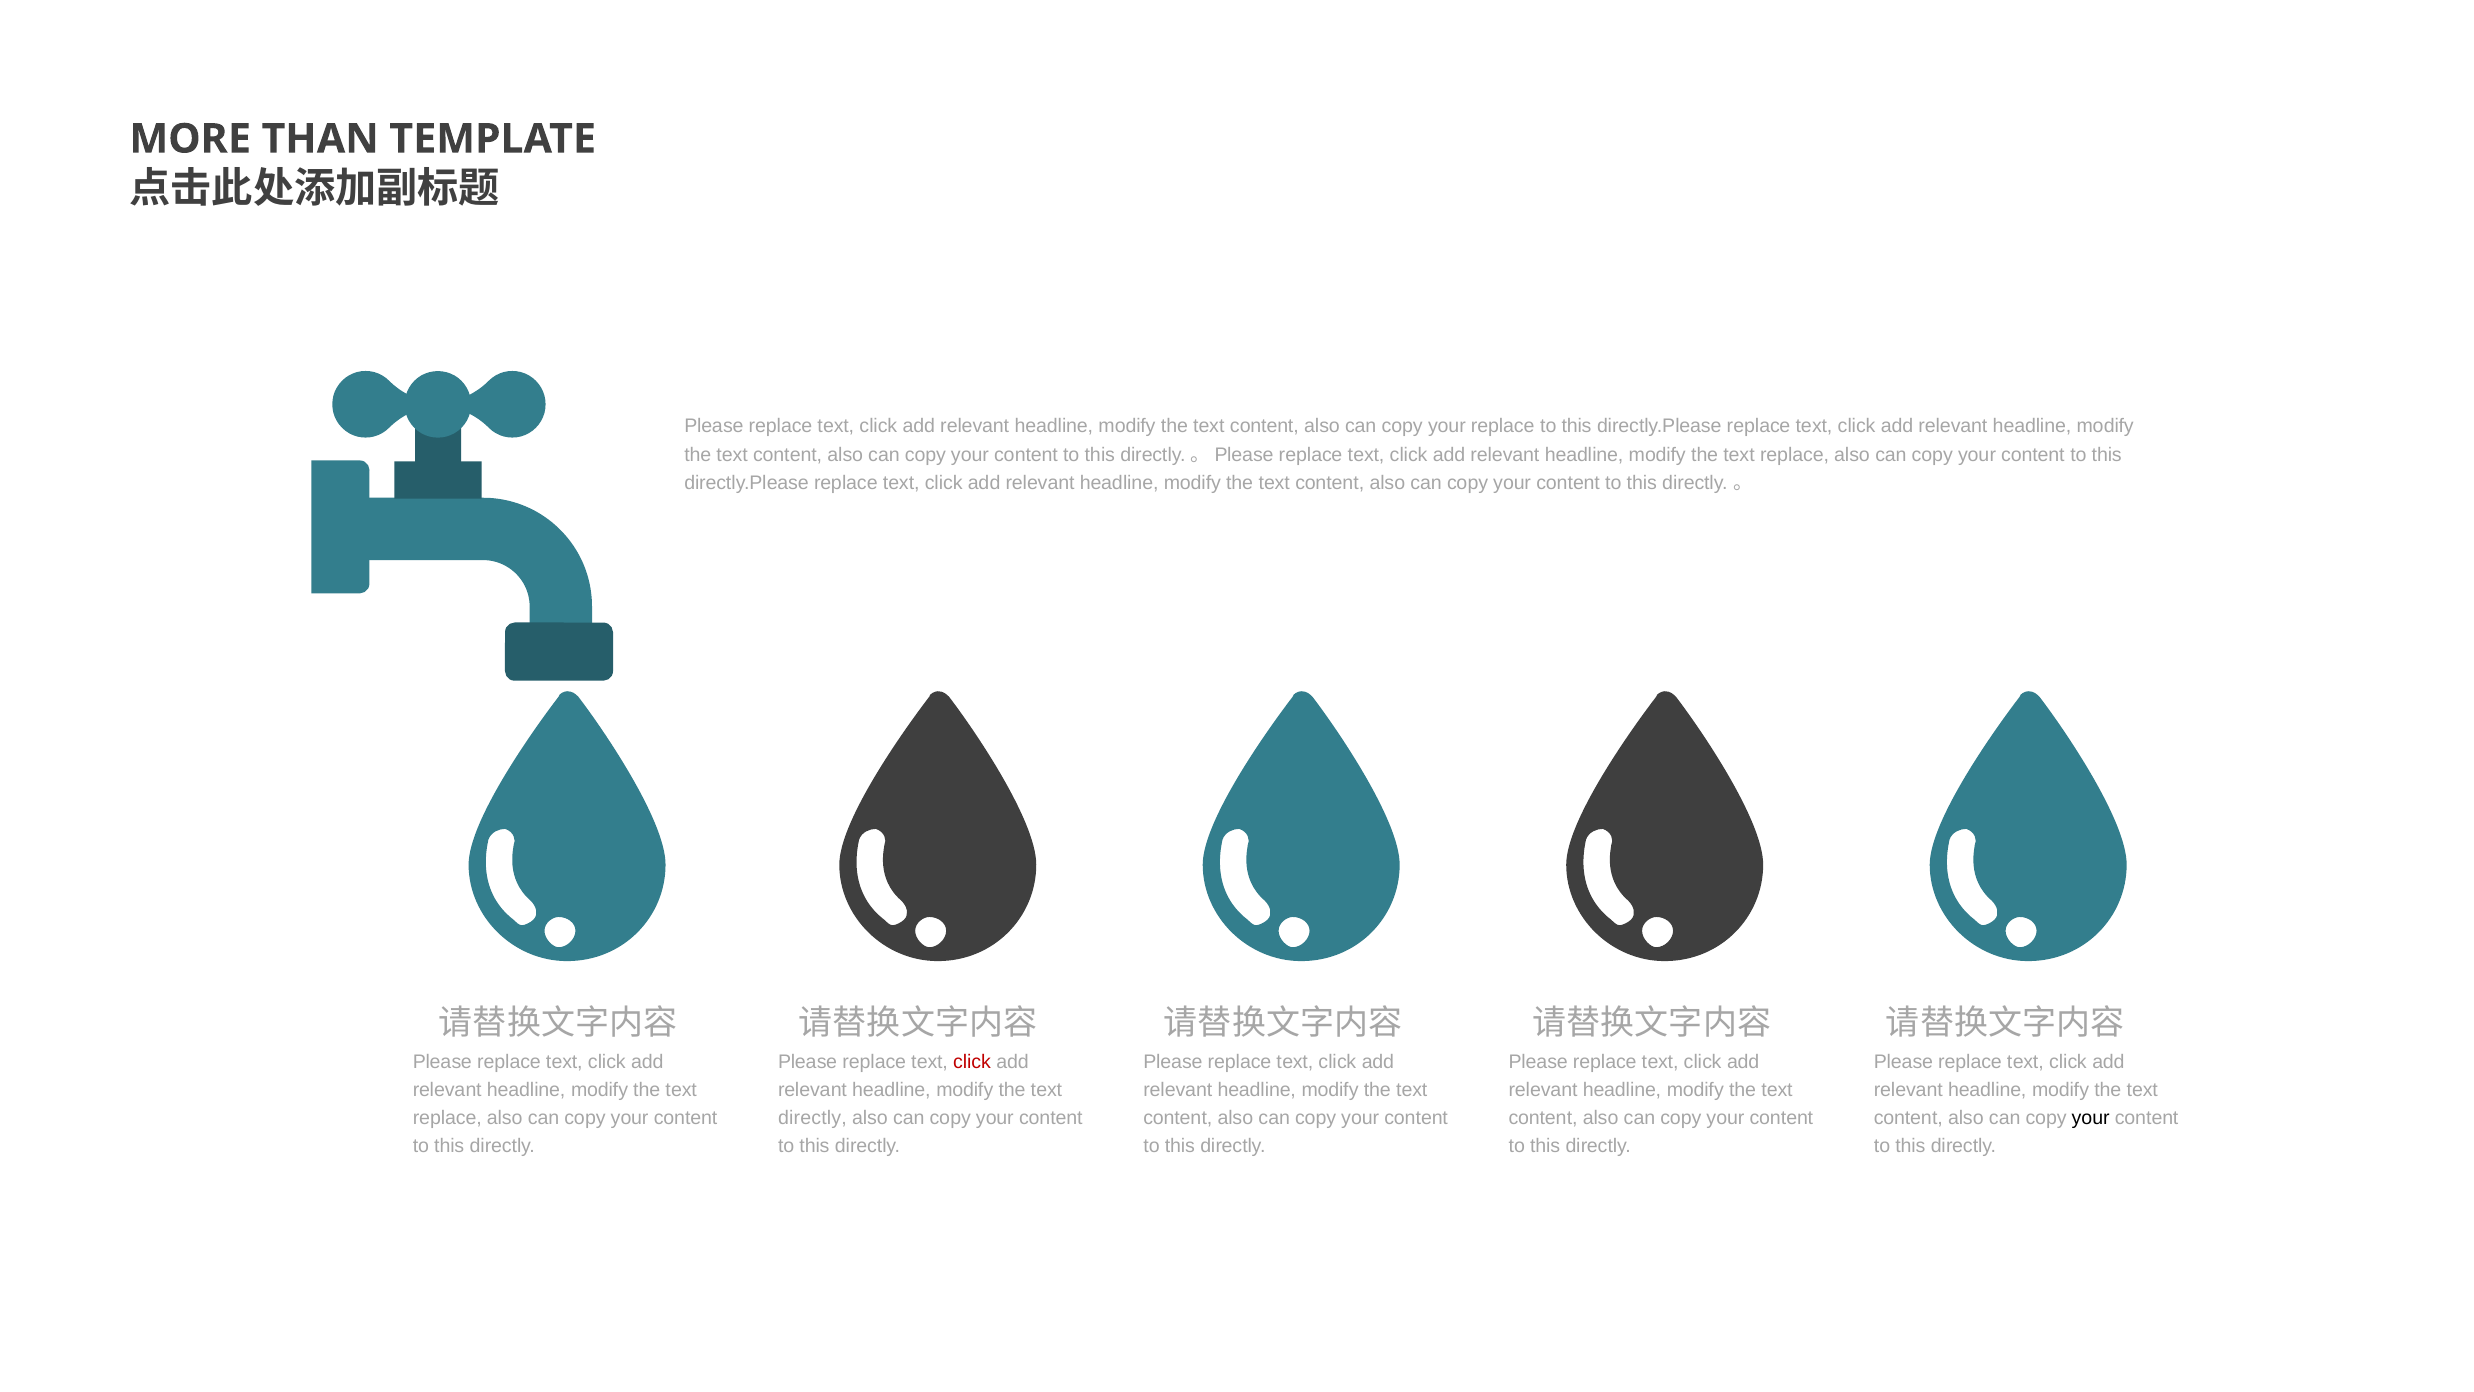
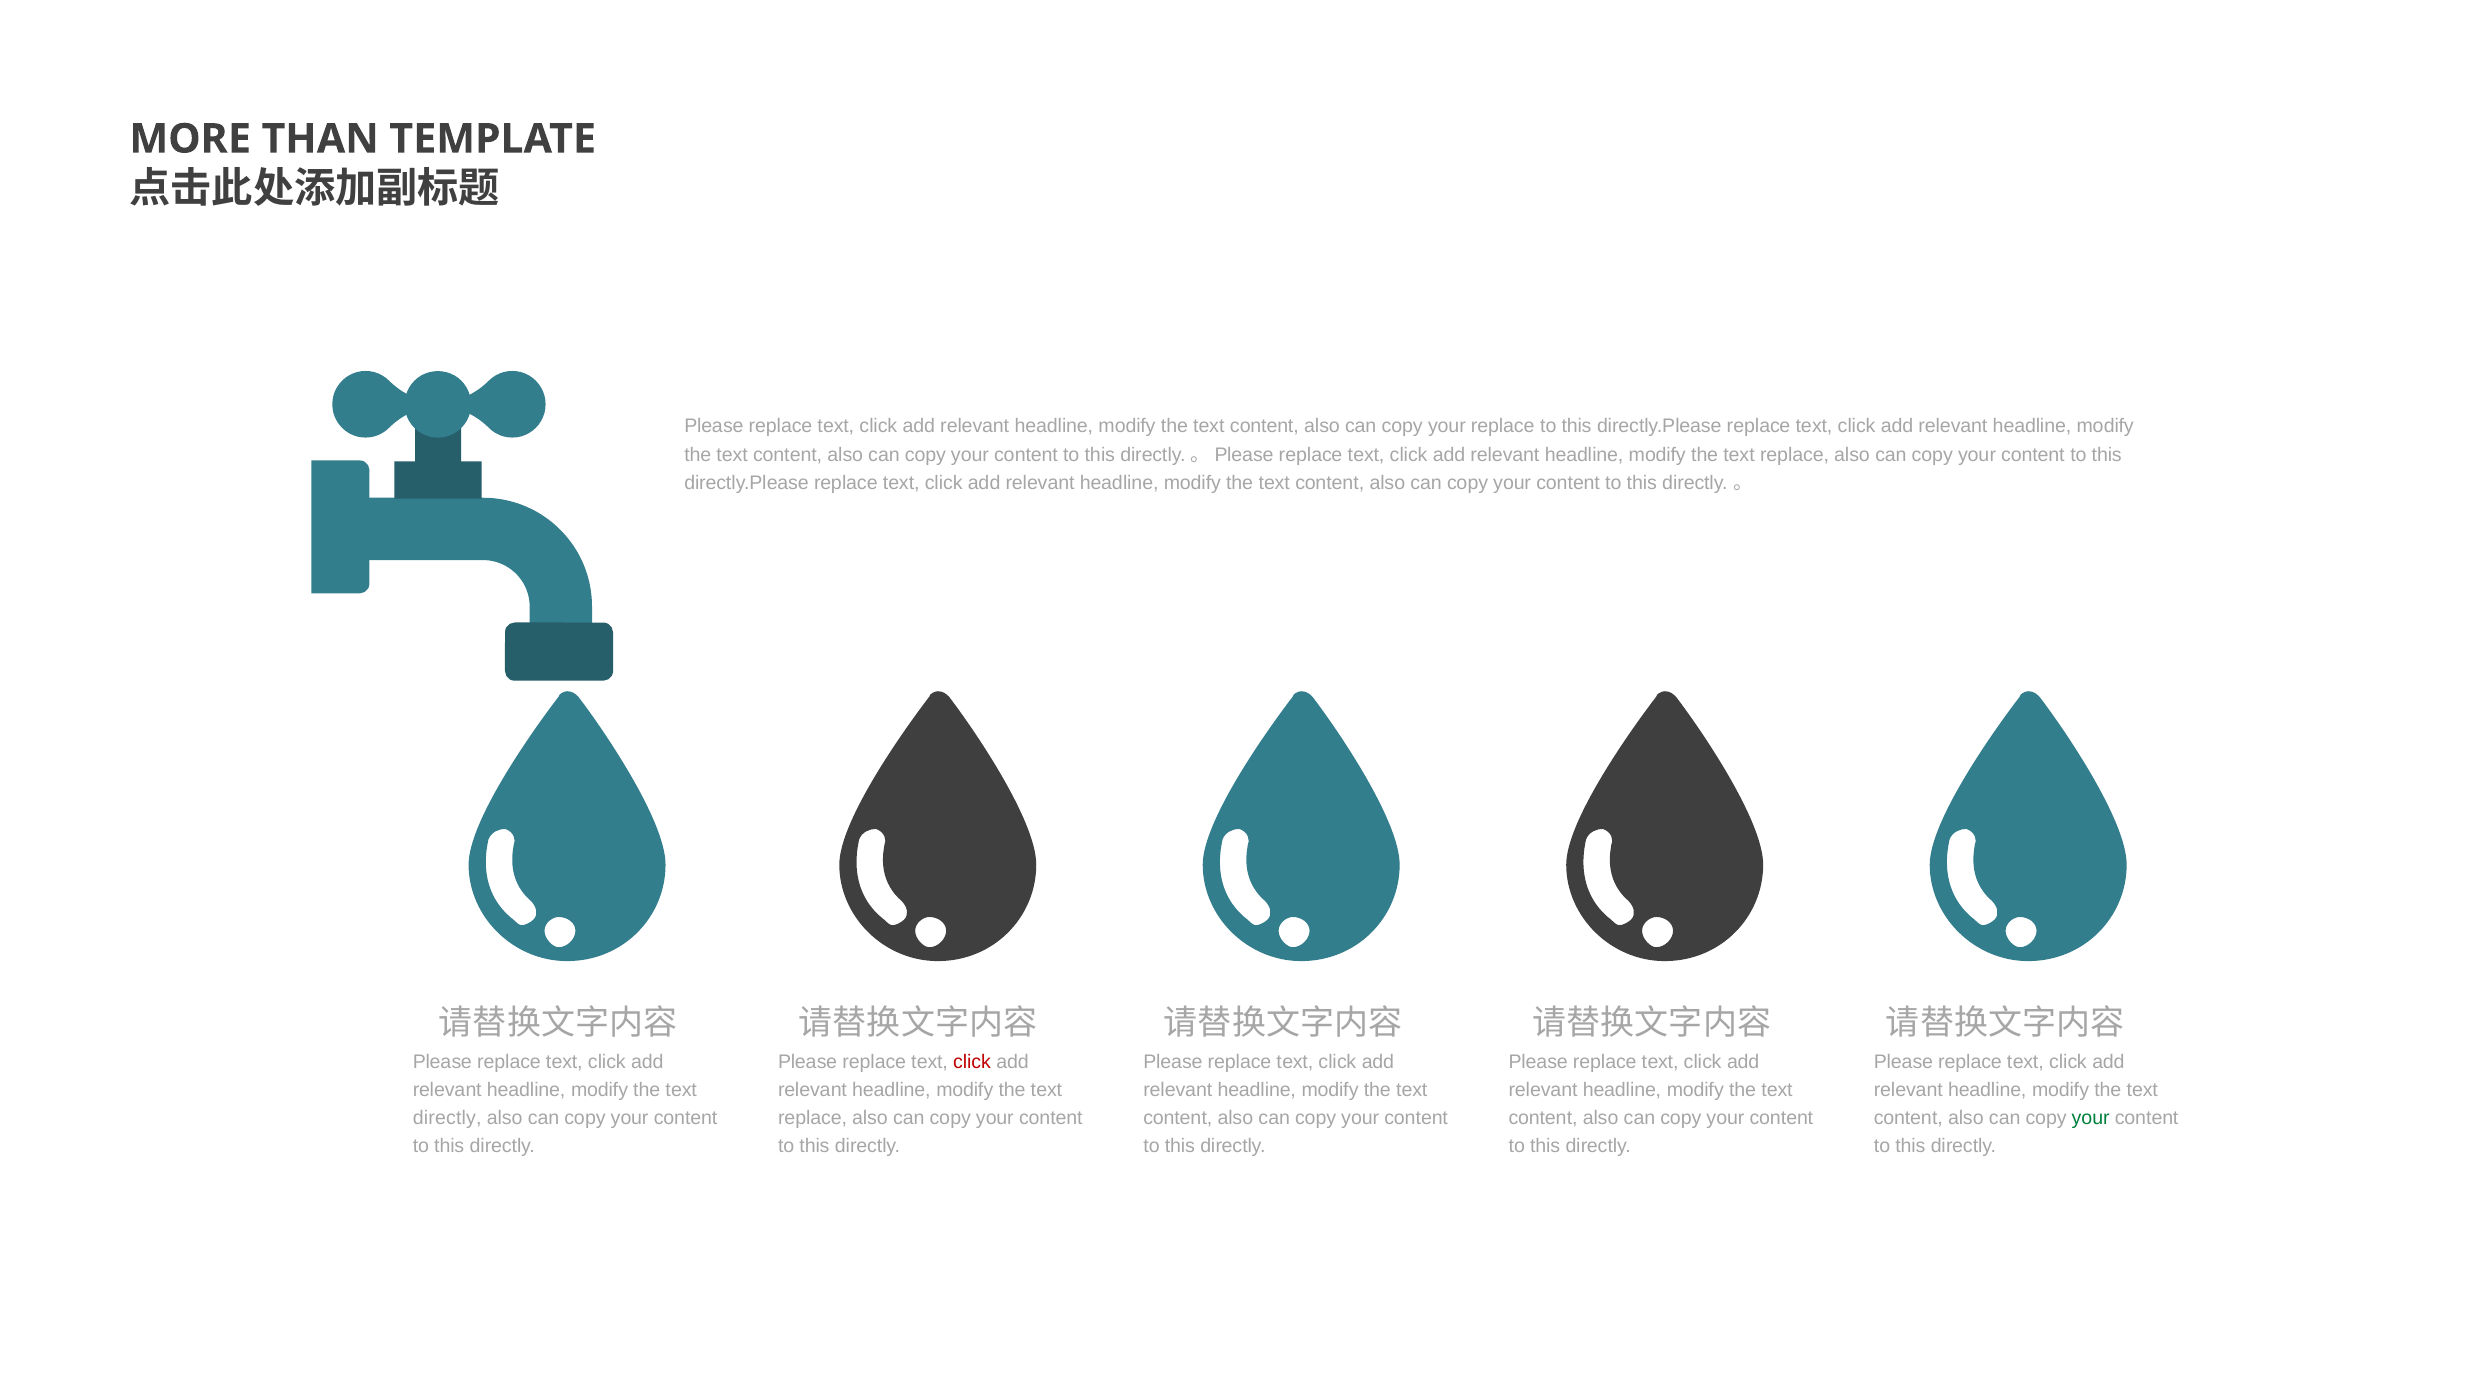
replace at (447, 1118): replace -> directly
directly at (812, 1118): directly -> replace
your at (2091, 1118) colour: black -> green
